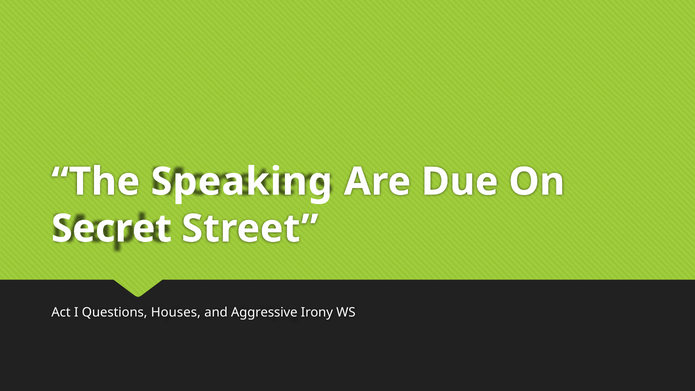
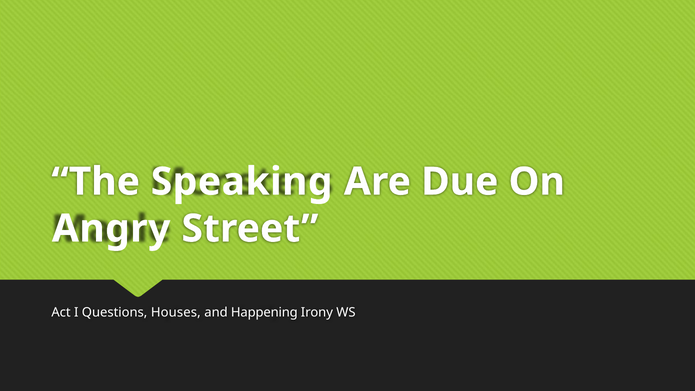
Secret: Secret -> Angry
Aggressive: Aggressive -> Happening
